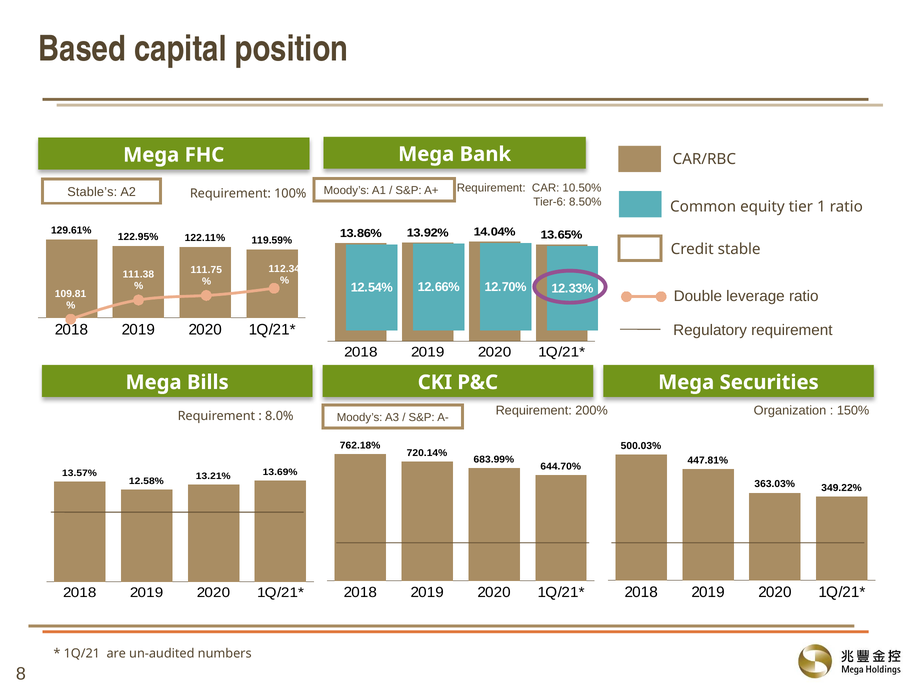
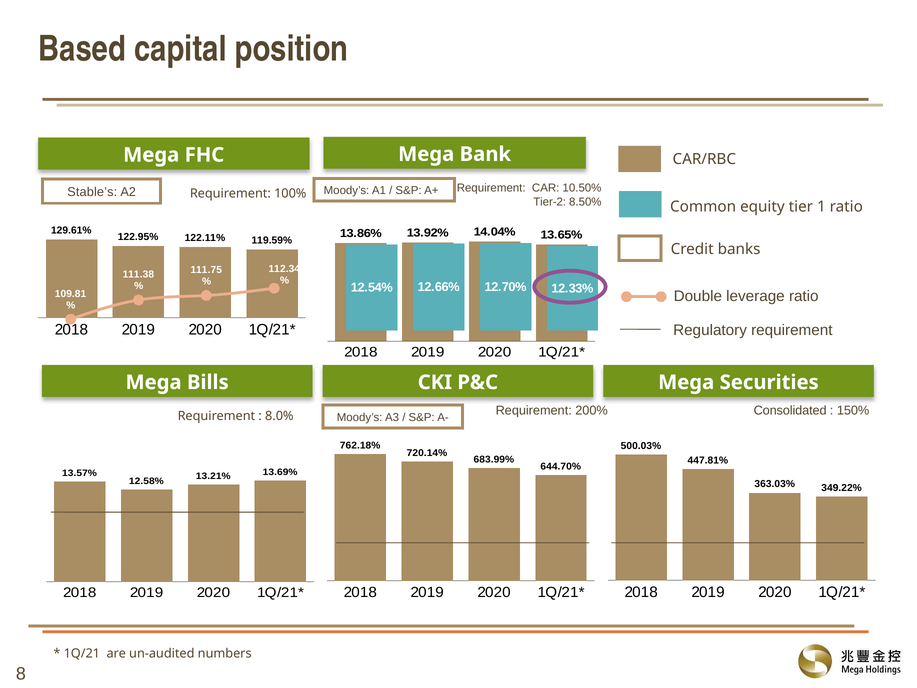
Tier-6: Tier-6 -> Tier-2
stable: stable -> banks
Organization: Organization -> Consolidated
